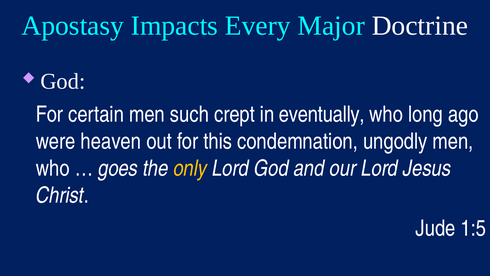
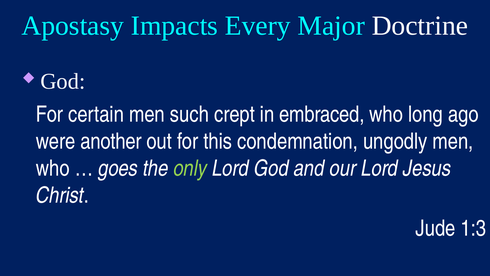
eventually: eventually -> embraced
heaven: heaven -> another
only colour: yellow -> light green
1:5: 1:5 -> 1:3
